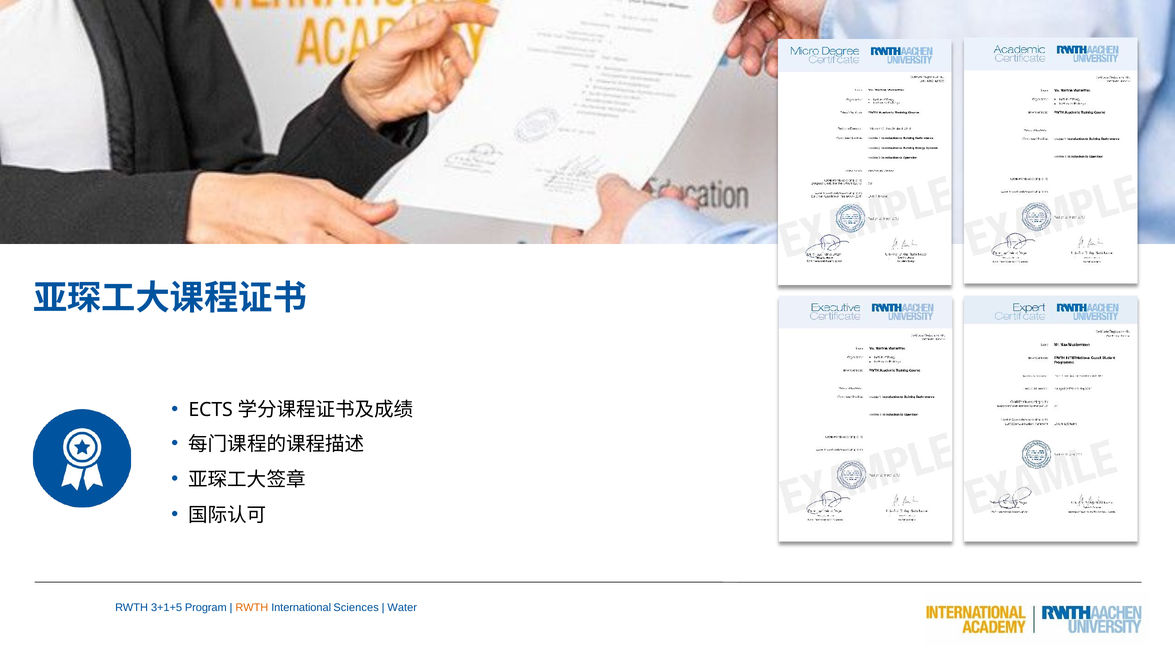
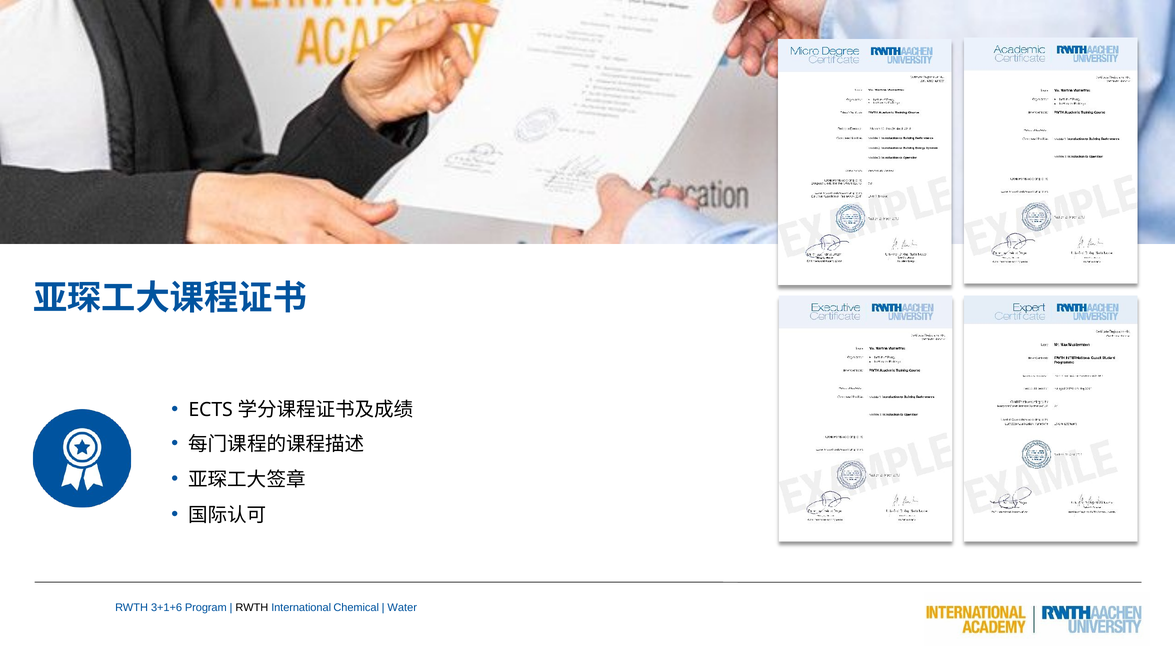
3+1+5: 3+1+5 -> 3+1+6
RWTH at (252, 608) colour: orange -> black
Sciences: Sciences -> Chemical
